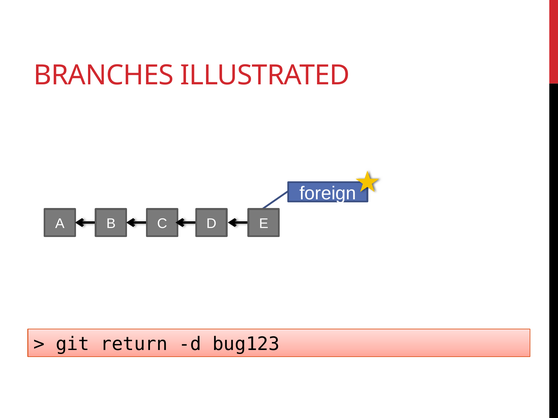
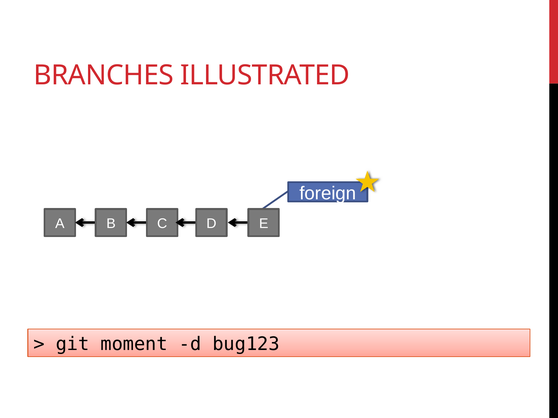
return: return -> moment
